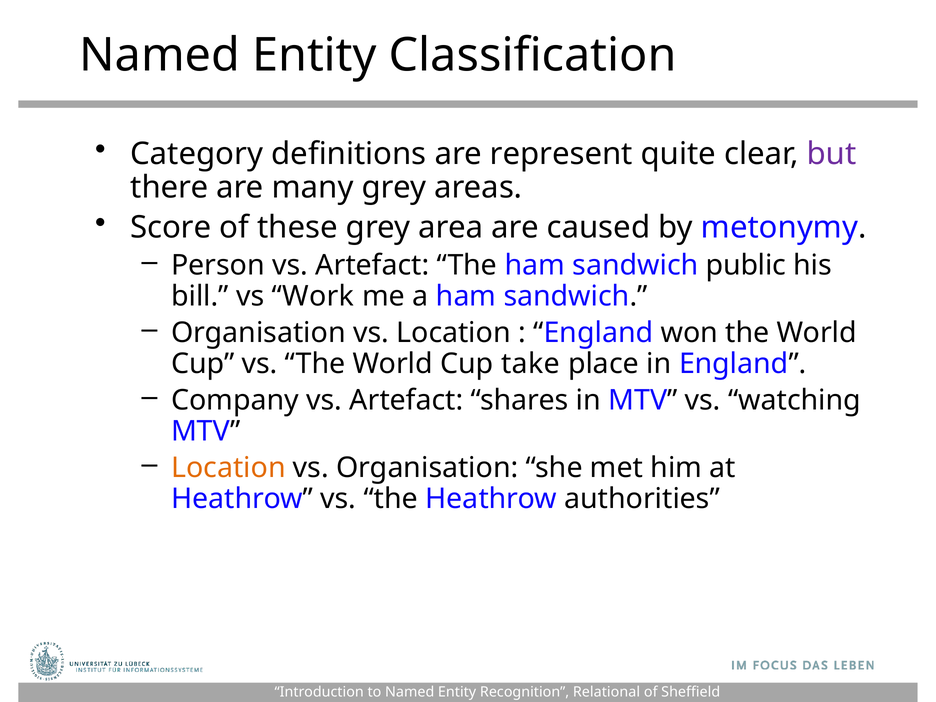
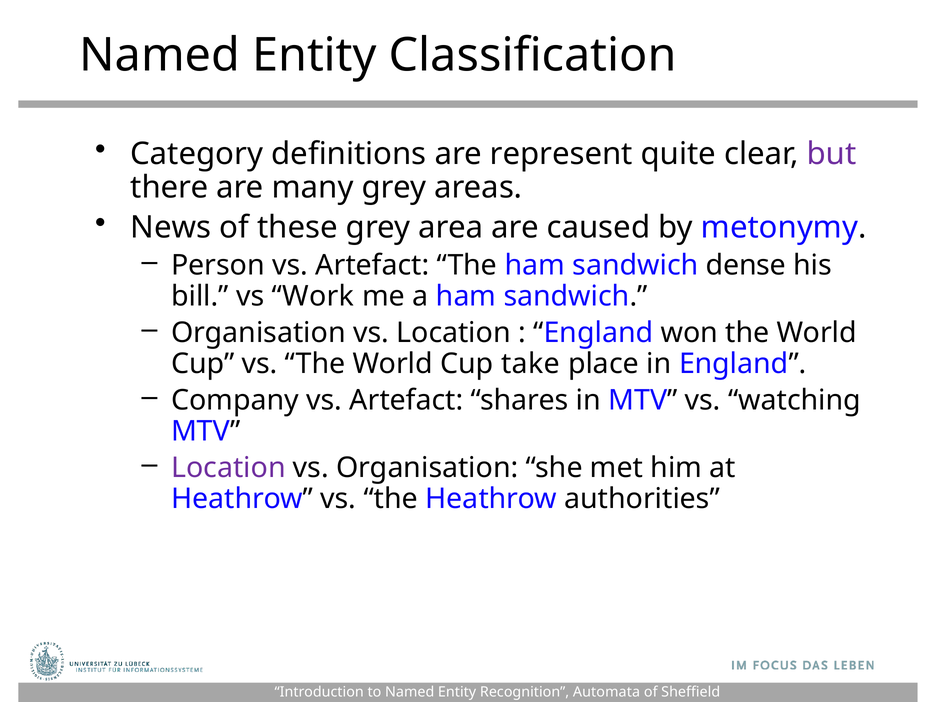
Score: Score -> News
public: public -> dense
Location at (228, 468) colour: orange -> purple
Relational: Relational -> Automata
